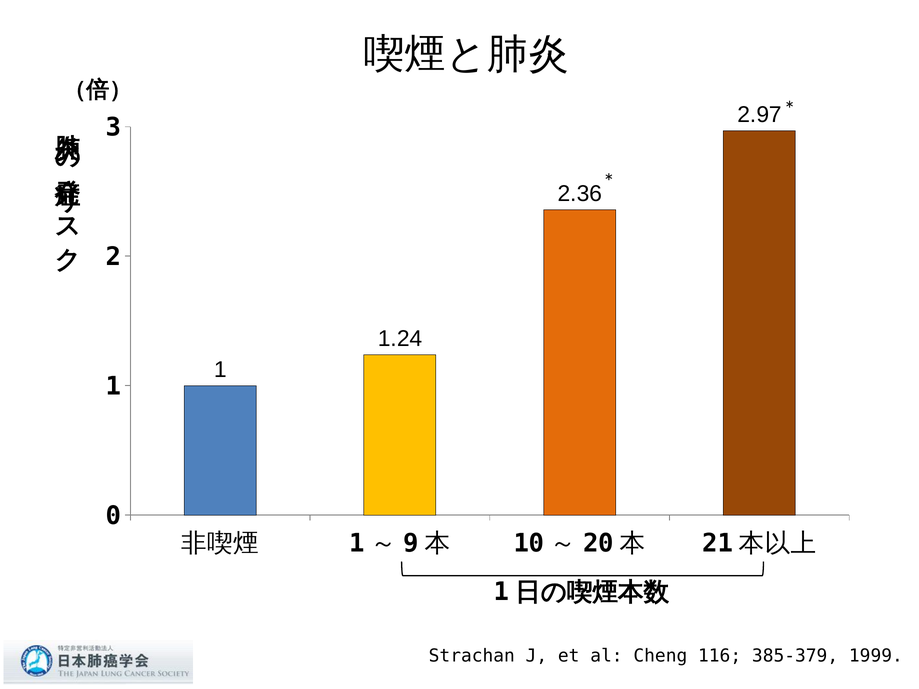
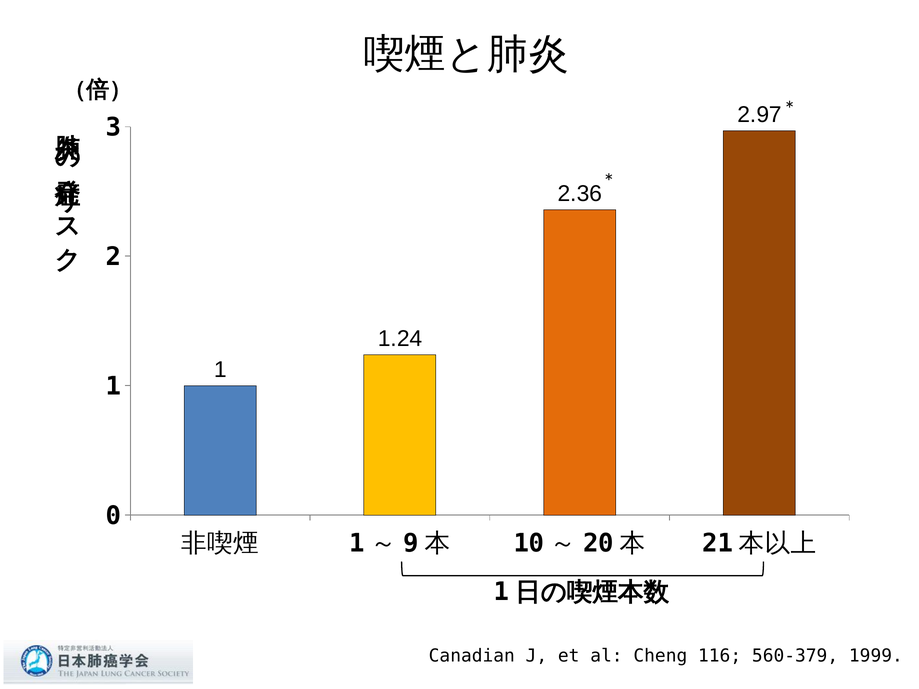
Strachan: Strachan -> Canadian
385-379: 385-379 -> 560-379
